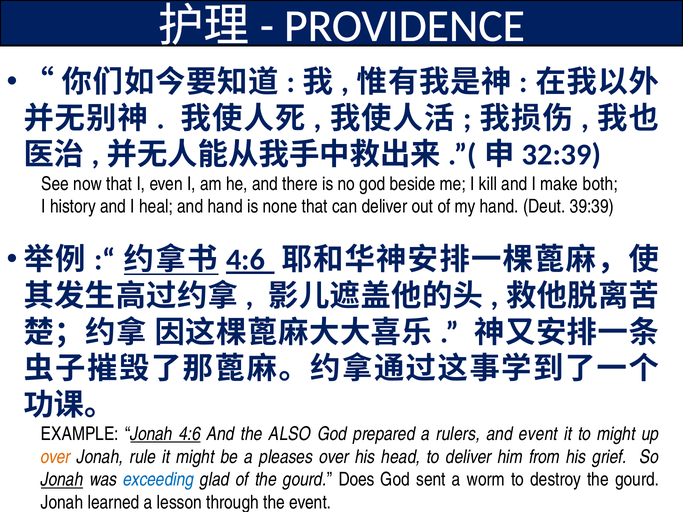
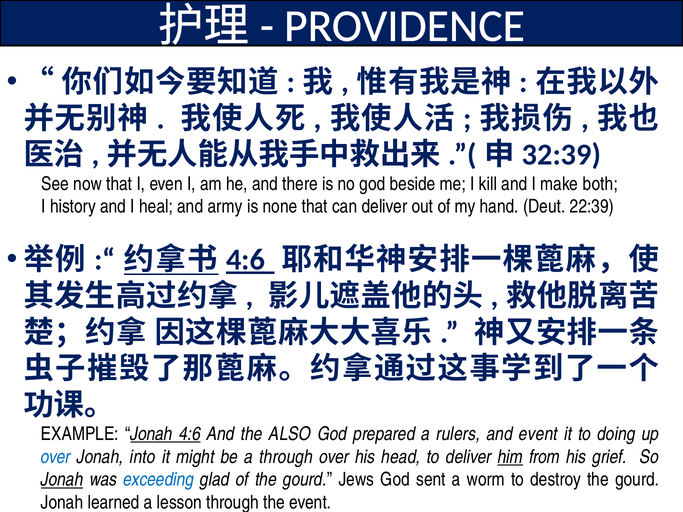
and hand: hand -> army
39:39: 39:39 -> 22:39
to might: might -> doing
over at (56, 457) colour: orange -> blue
rule: rule -> into
a pleases: pleases -> through
him underline: none -> present
Does: Does -> Jews
